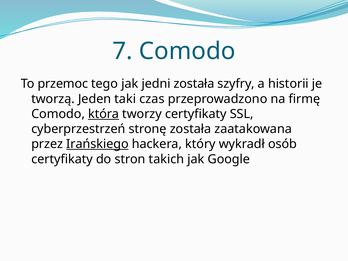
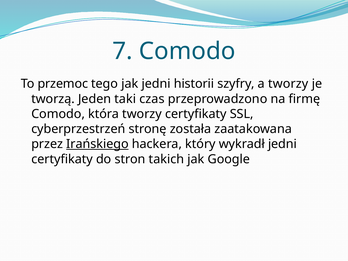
jedni została: została -> historii
a historii: historii -> tworzy
która underline: present -> none
wykradł osób: osób -> jedni
